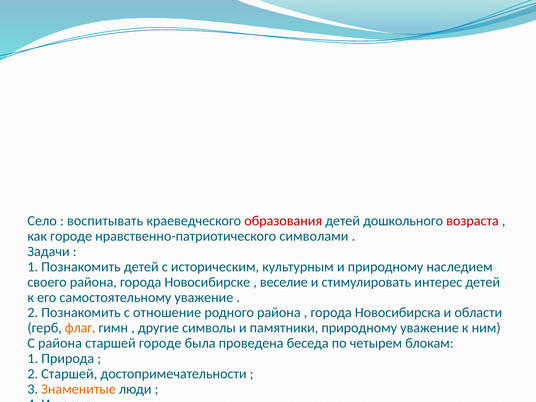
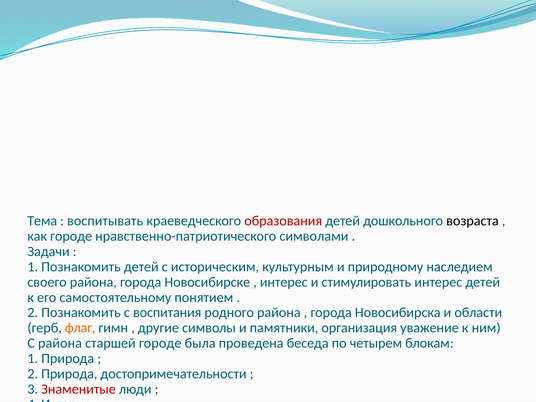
Село: Село -> Тема
возраста colour: red -> black
веселие at (284, 282): веселие -> интерес
самостоятельному уважение: уважение -> понятием
отношение: отношение -> воспитания
памятники природному: природному -> организация
2 Старшей: Старшей -> Природа
Знаменитые colour: orange -> red
